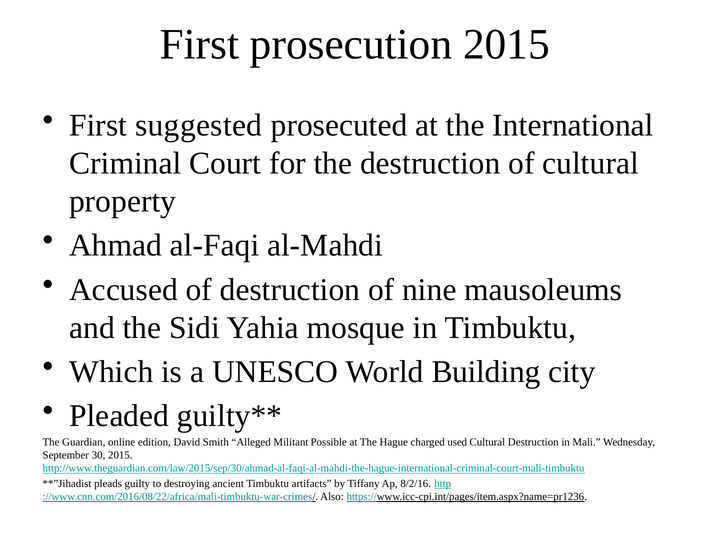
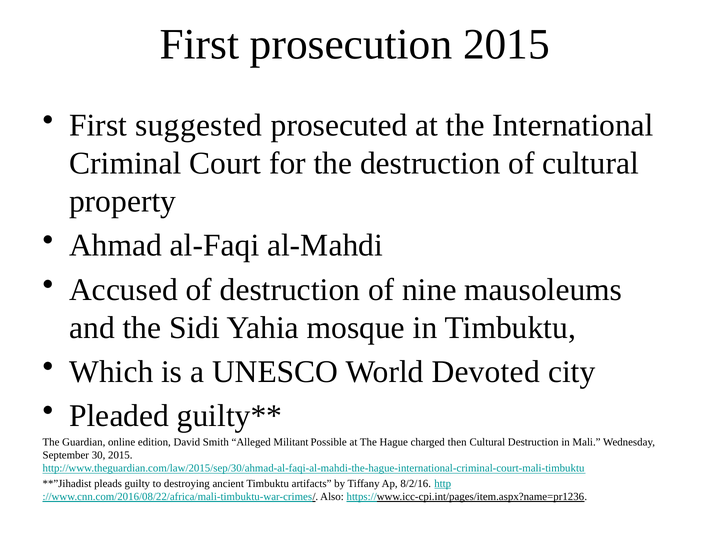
Building: Building -> Devoted
used: used -> then
